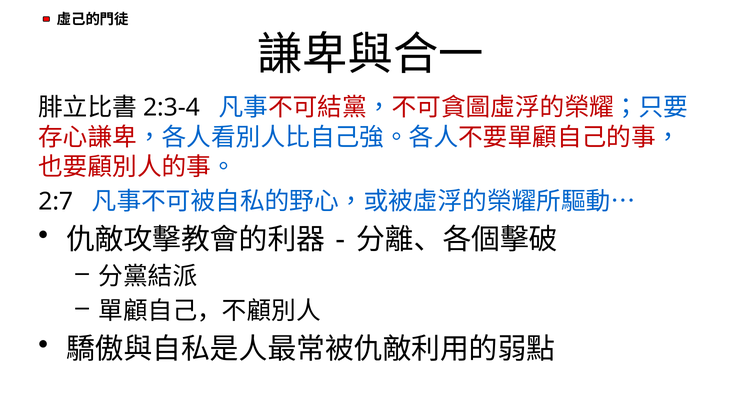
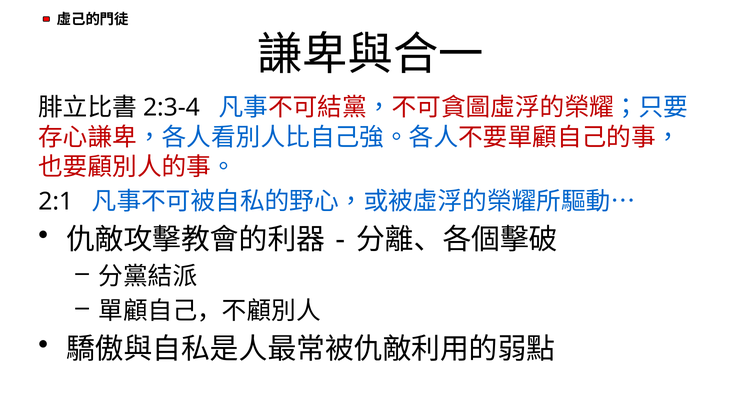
2:7: 2:7 -> 2:1
